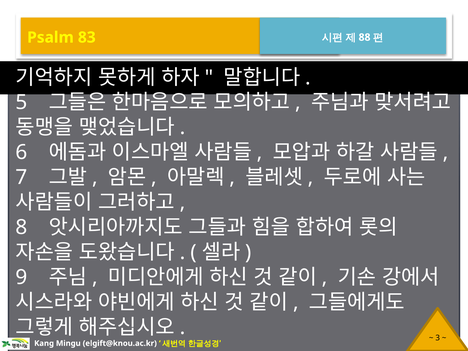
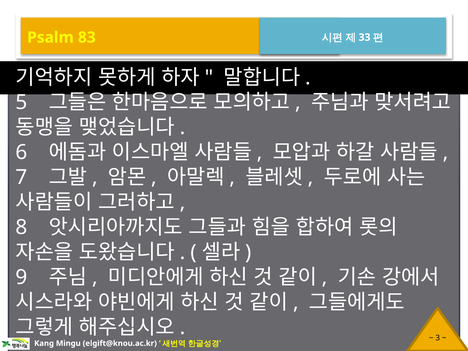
88: 88 -> 33
